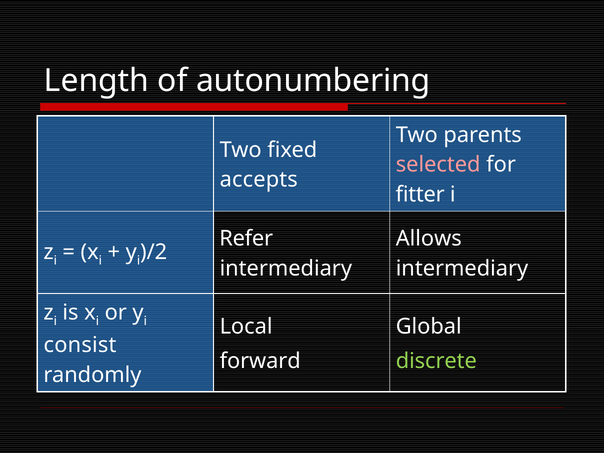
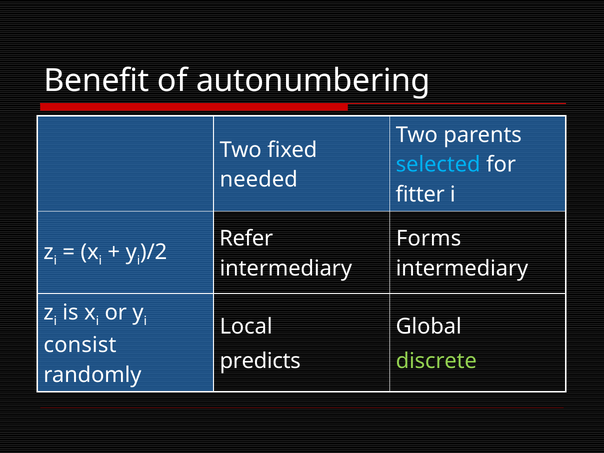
Length: Length -> Benefit
selected colour: pink -> light blue
accepts: accepts -> needed
Allows: Allows -> Forms
forward: forward -> predicts
